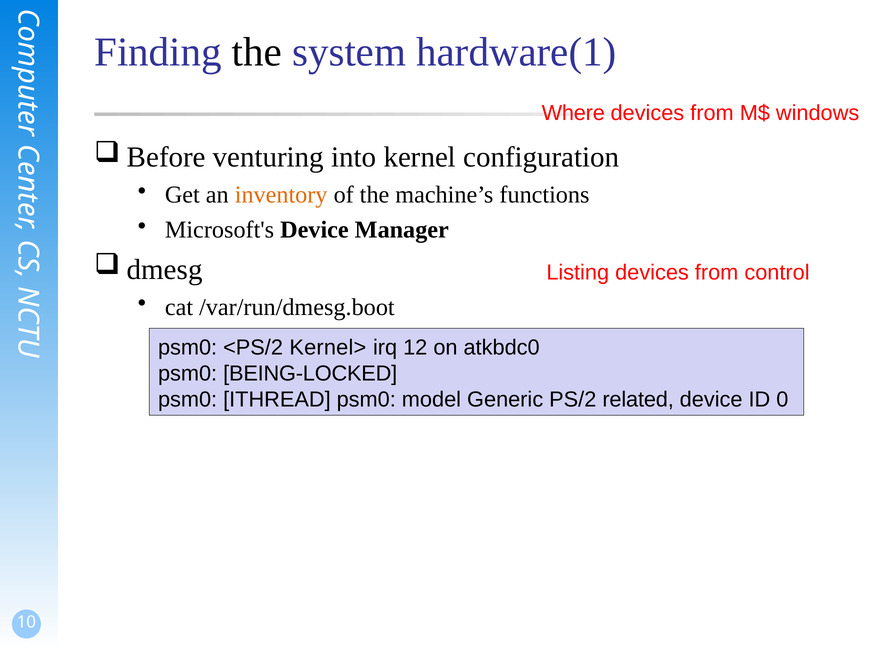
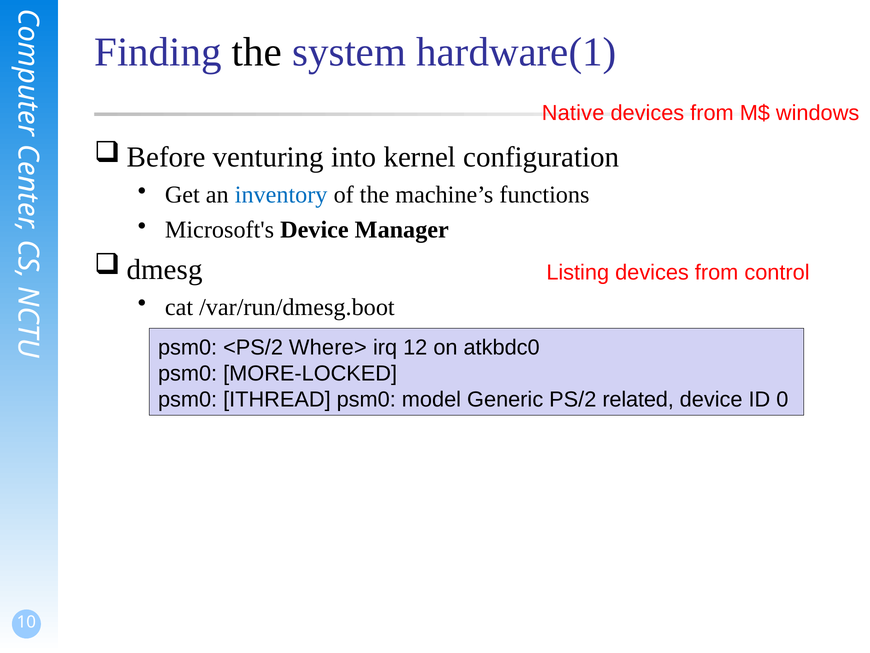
Where: Where -> Native
inventory colour: orange -> blue
Kernel>: Kernel> -> Where>
BEING-LOCKED: BEING-LOCKED -> MORE-LOCKED
